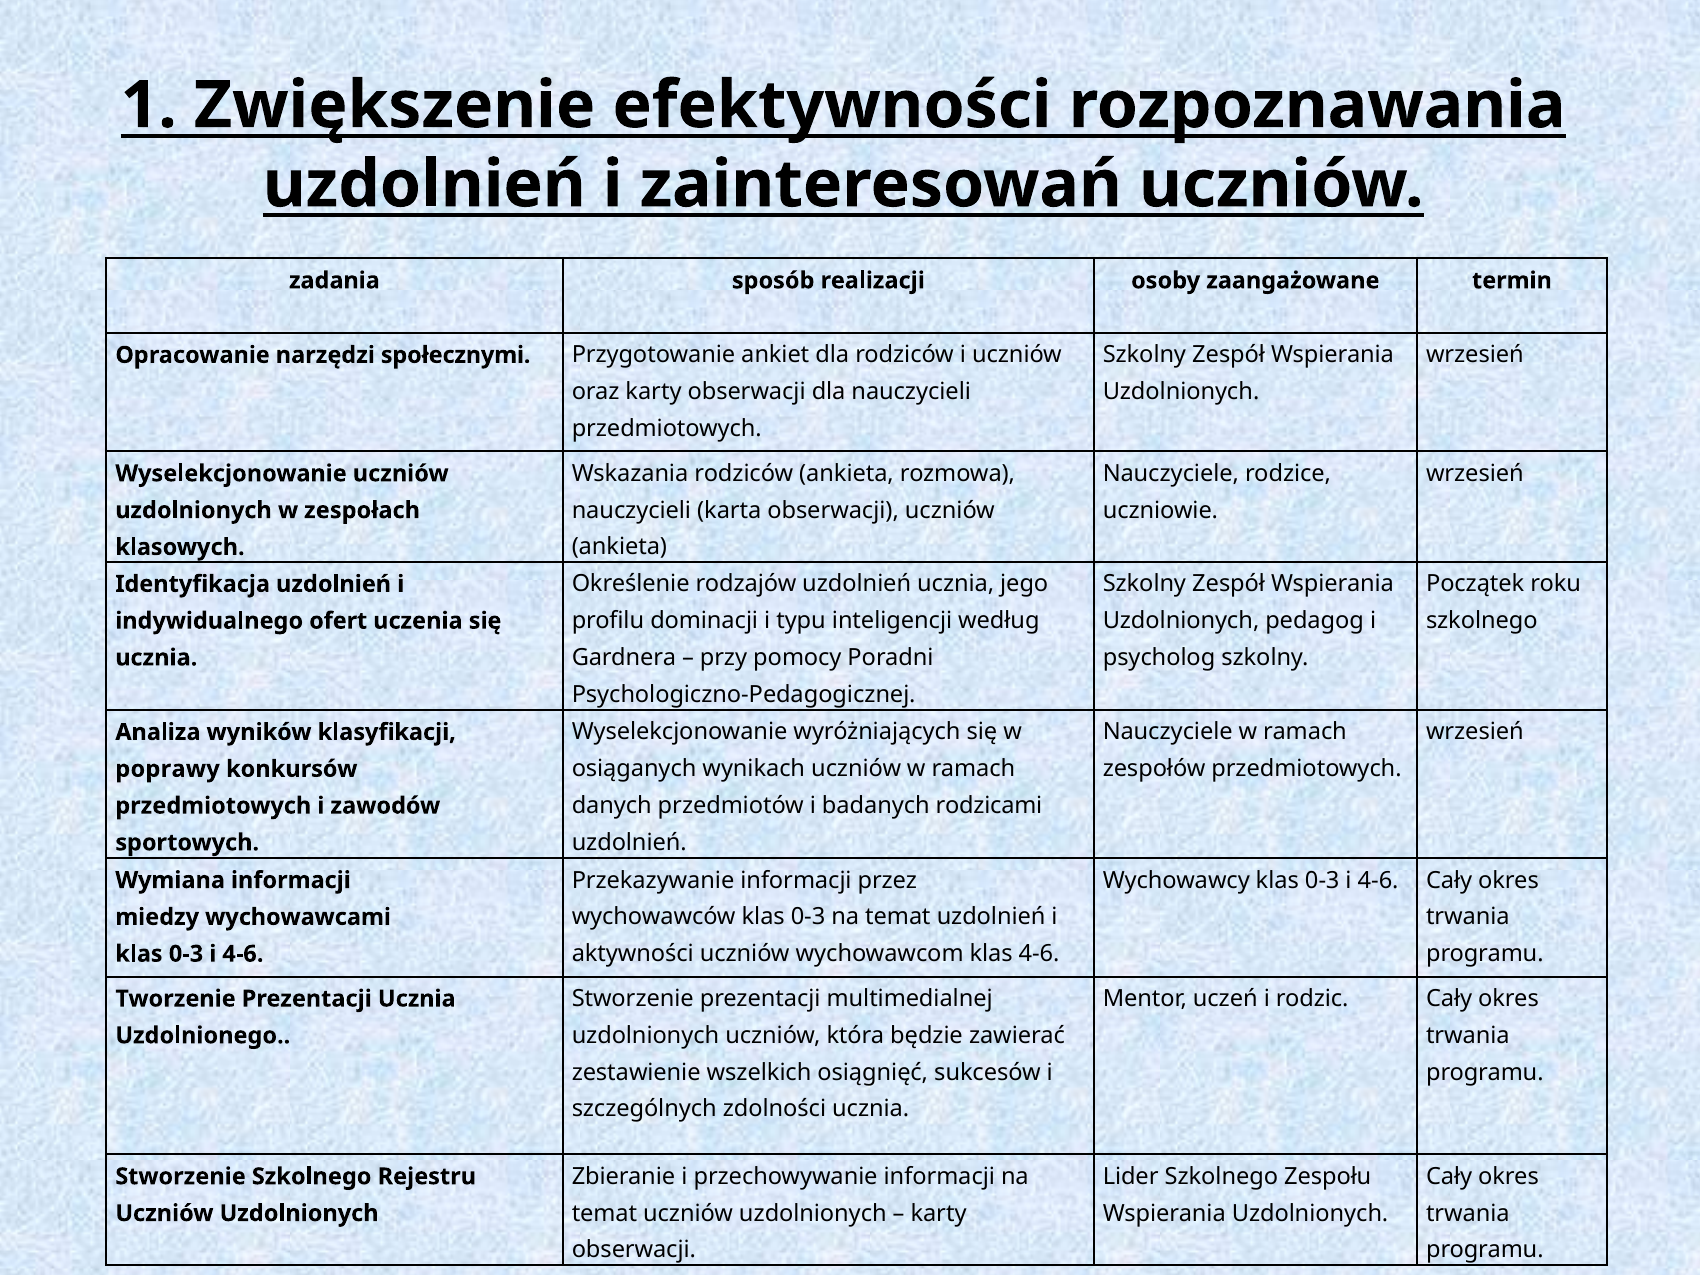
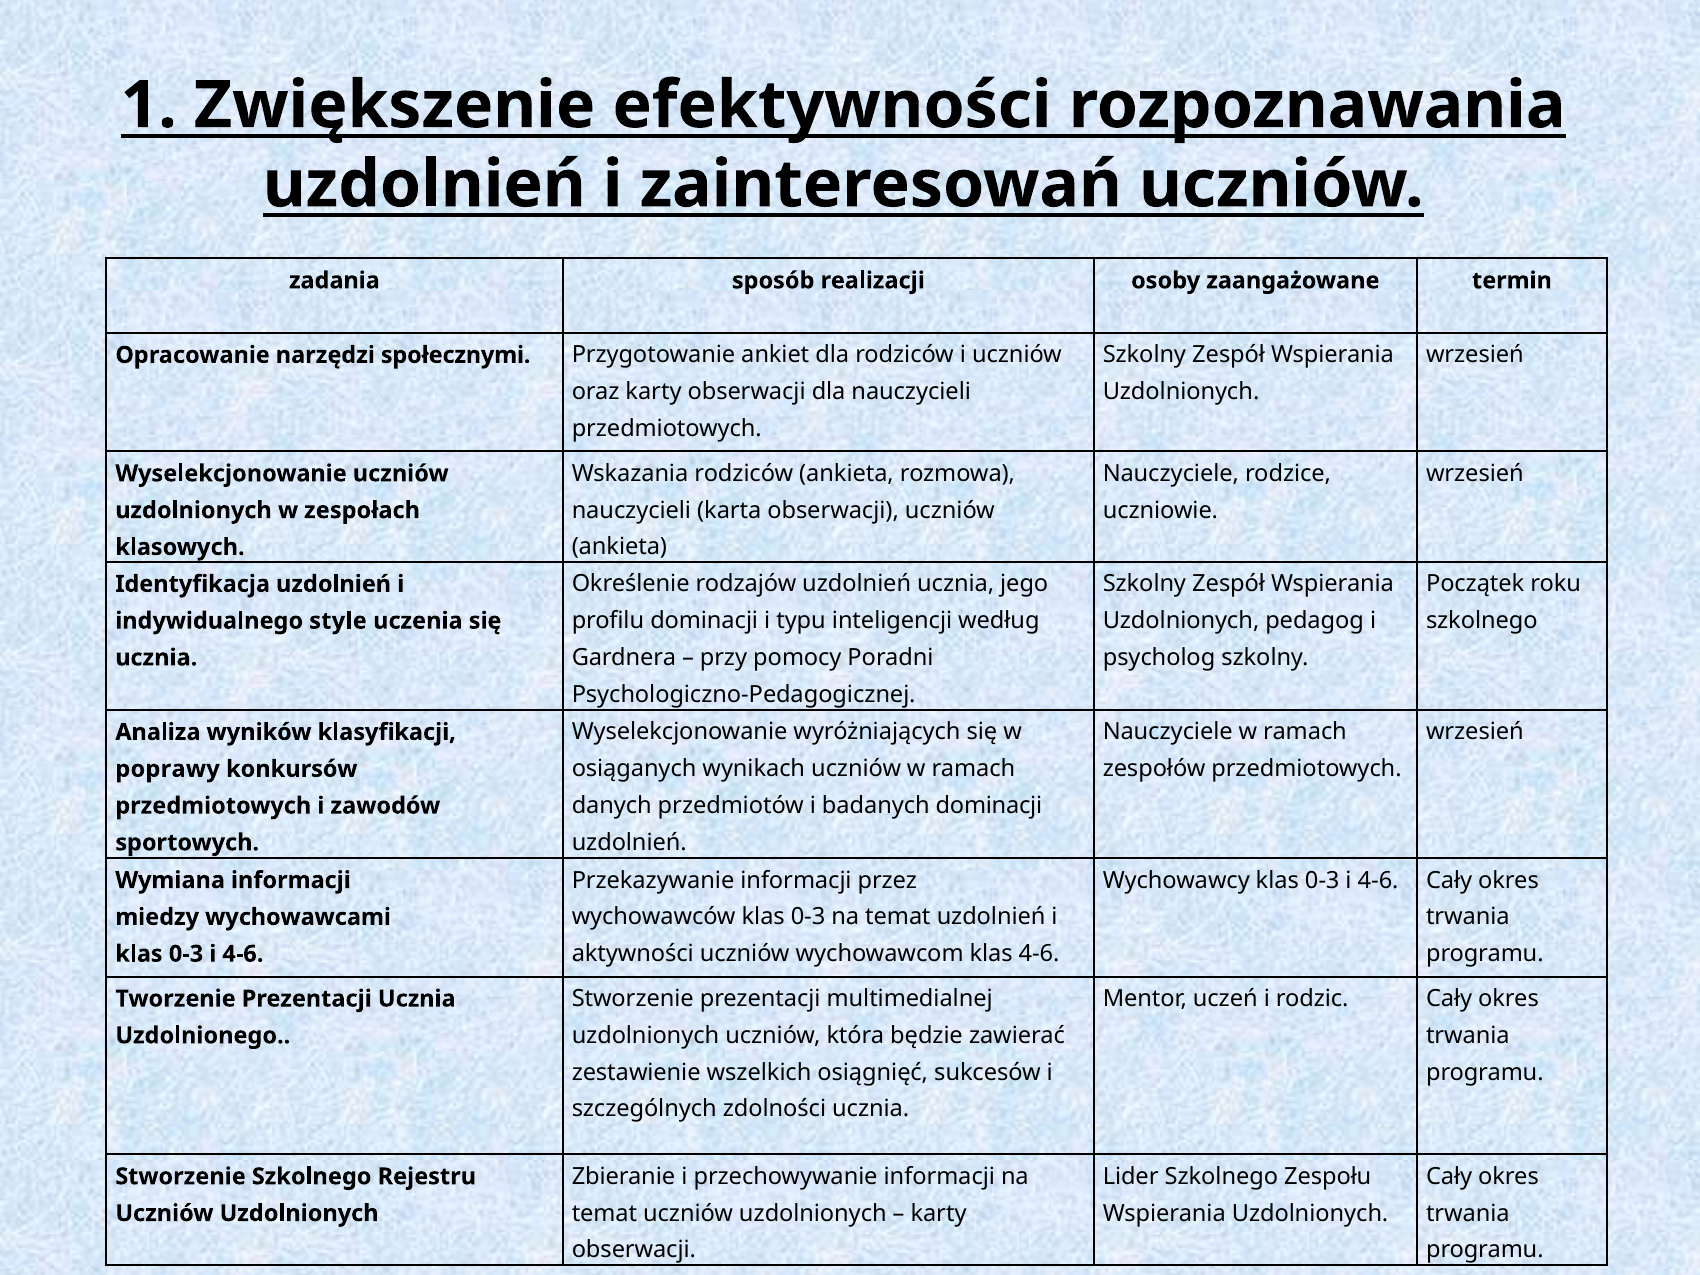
ofert: ofert -> style
badanych rodzicami: rodzicami -> dominacji
